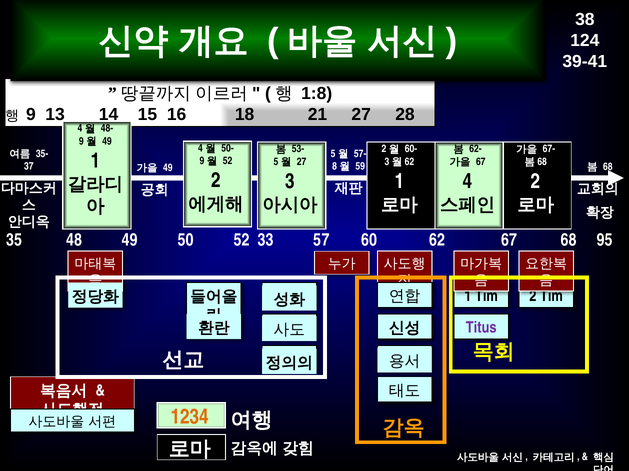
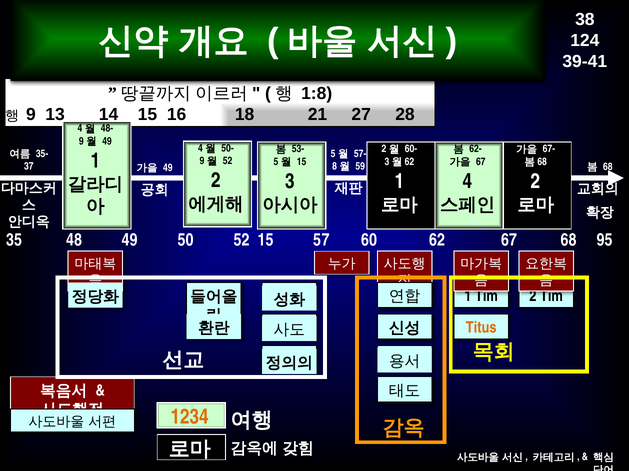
27 at (302, 162): 27 -> 15
52 33: 33 -> 15
Titus colour: purple -> orange
